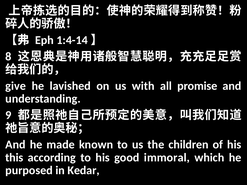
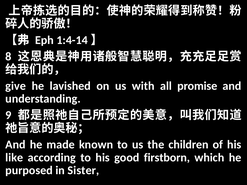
this: this -> like
immoral: immoral -> firstborn
Kedar: Kedar -> Sister
